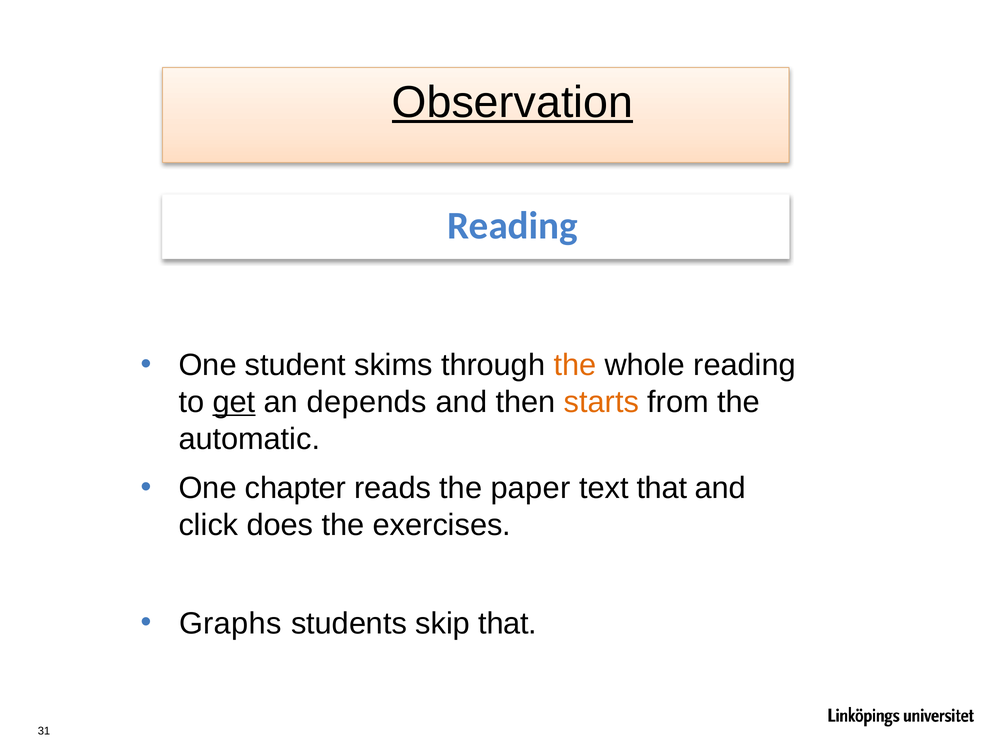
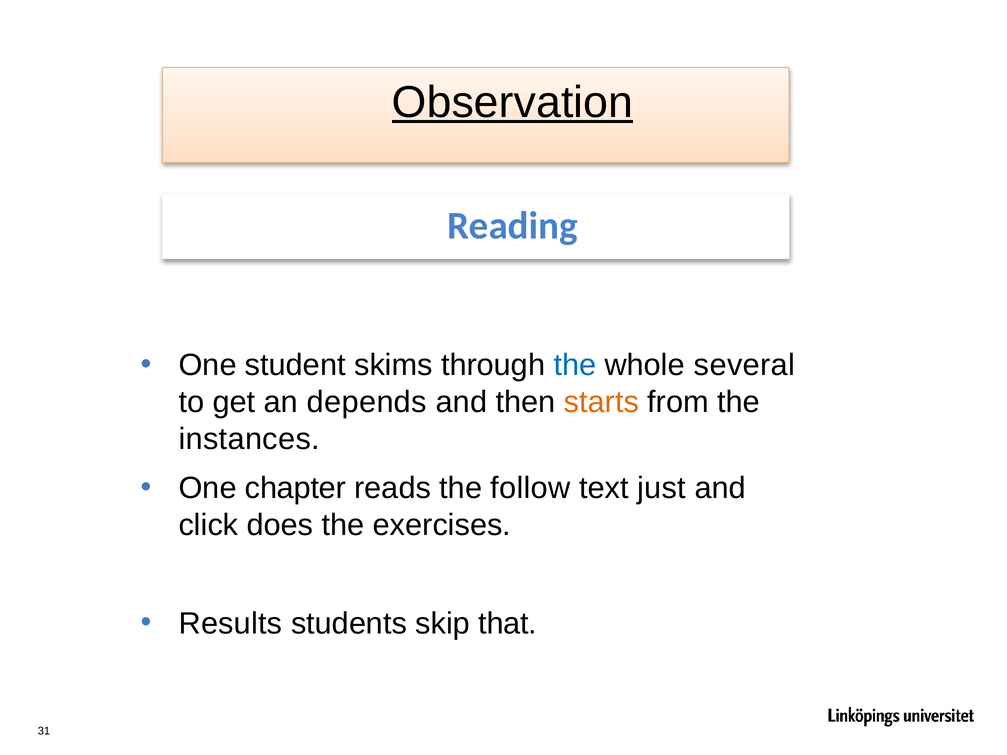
the at (575, 365) colour: orange -> blue
whole reading: reading -> several
get underline: present -> none
automatic: automatic -> instances
paper: paper -> follow
text that: that -> just
Graphs: Graphs -> Results
